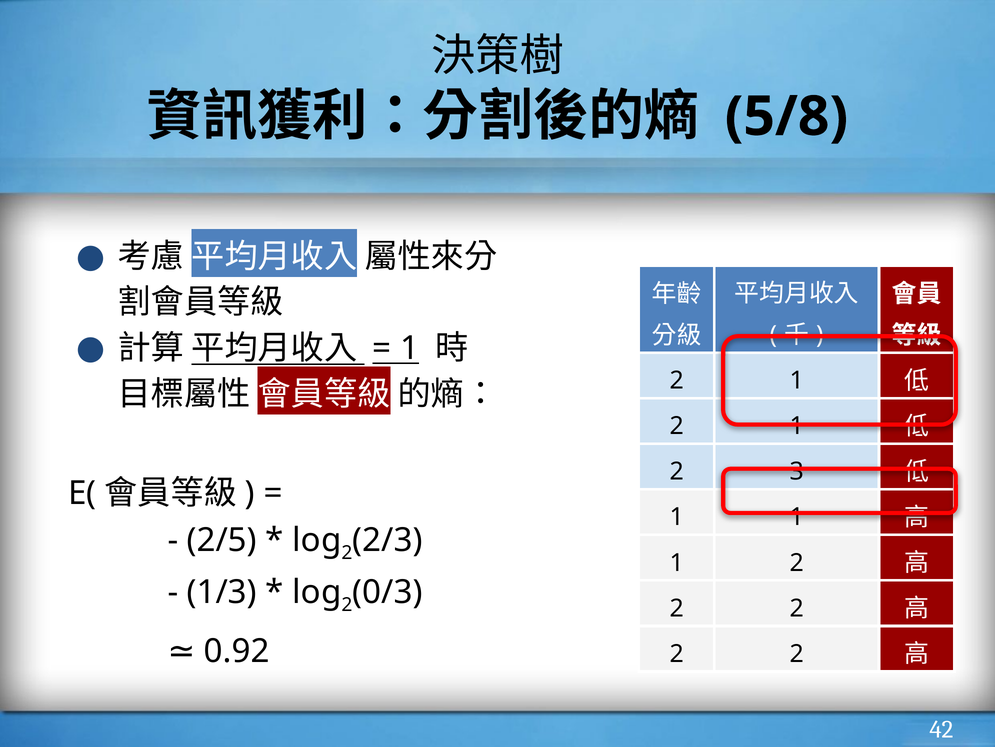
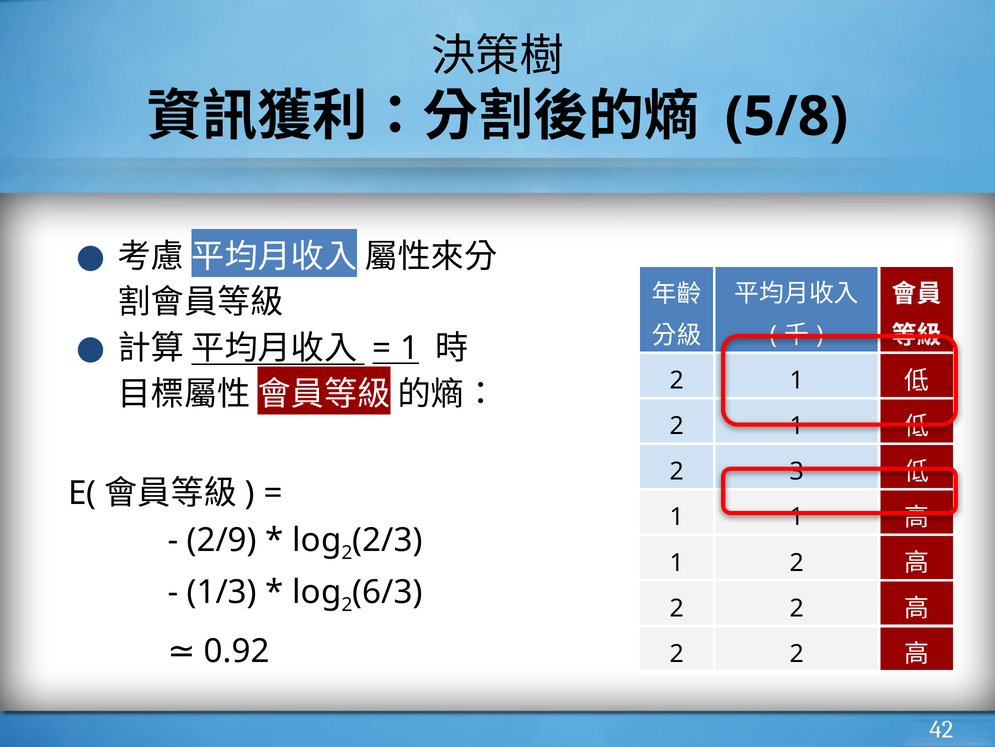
2/5: 2/5 -> 2/9
0/3: 0/3 -> 6/3
